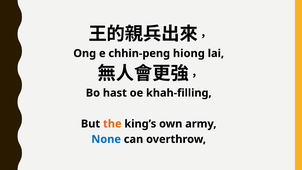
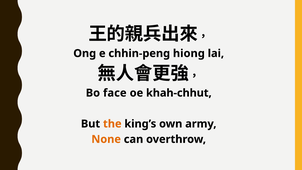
hast: hast -> face
khah-filling: khah-filling -> khah-chhut
None colour: blue -> orange
